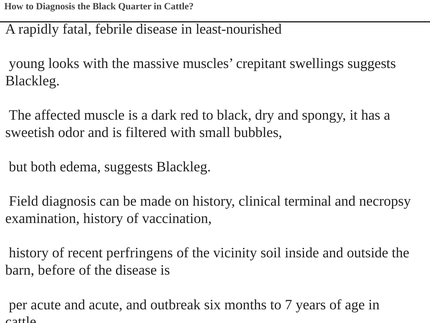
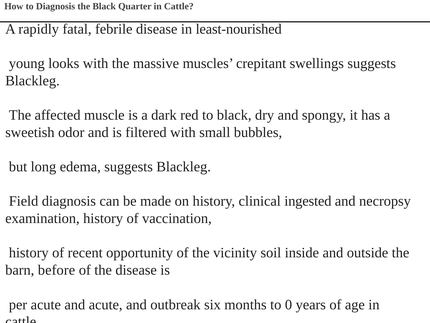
both: both -> long
terminal: terminal -> ingested
perfringens: perfringens -> opportunity
7: 7 -> 0
